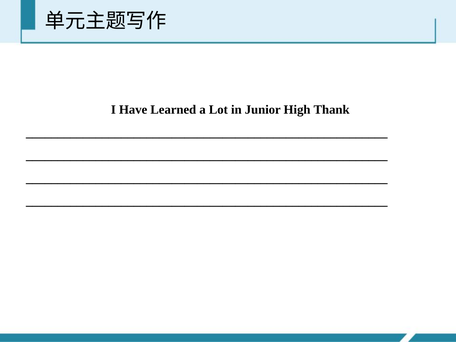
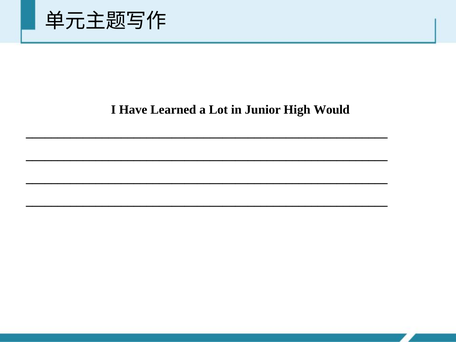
Thank: Thank -> Would
